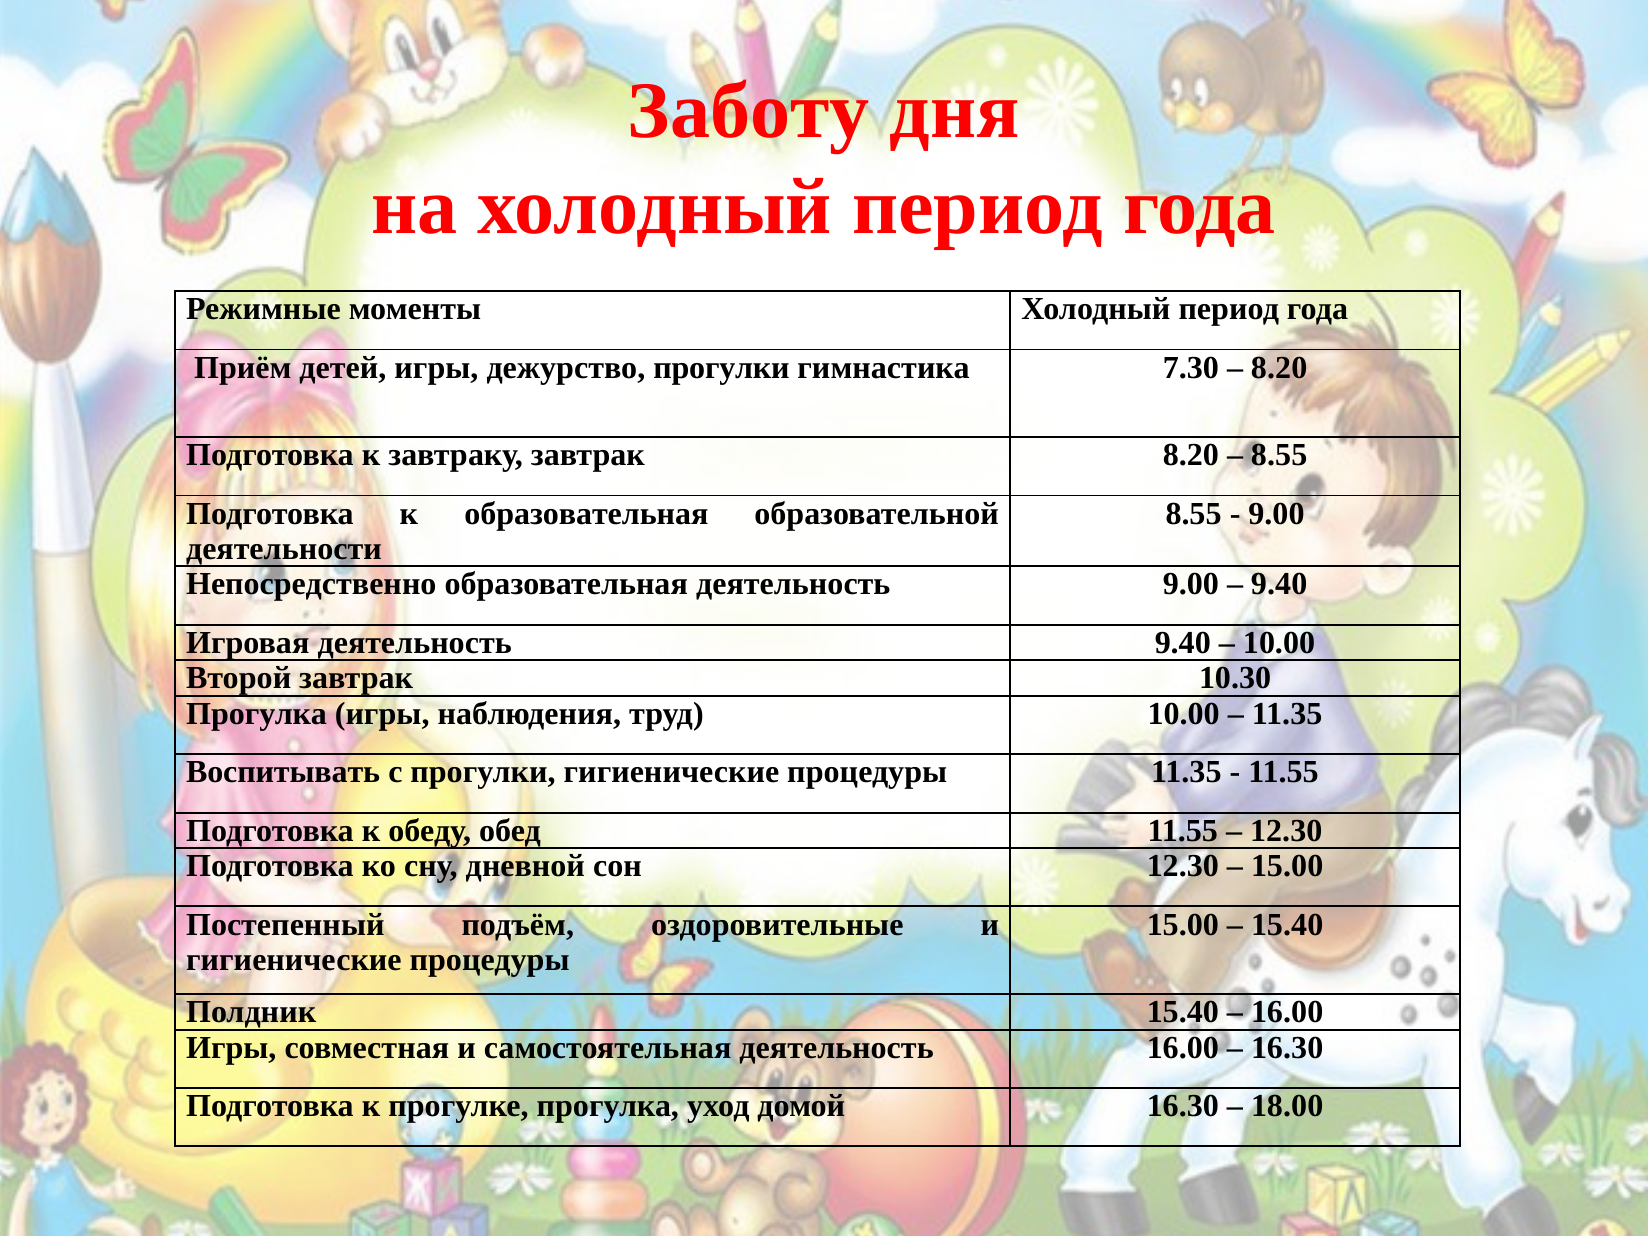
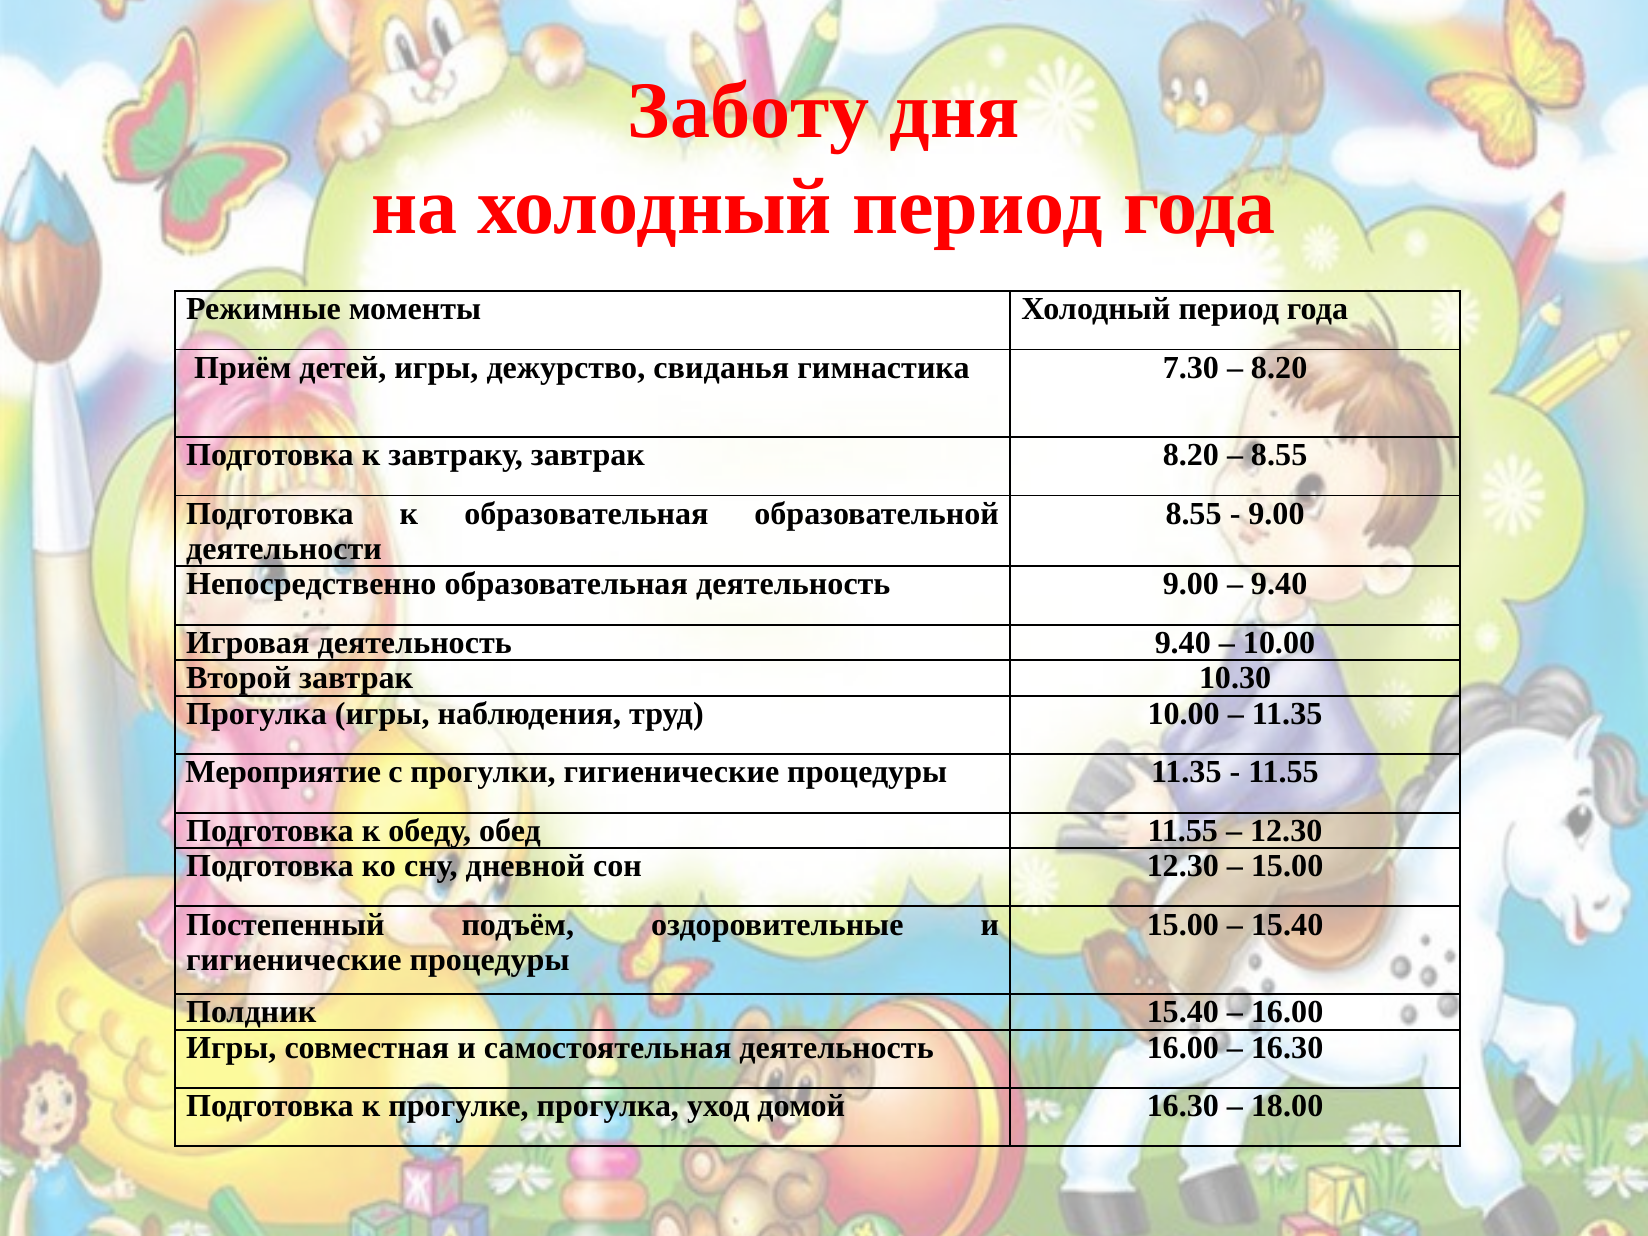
дежурство прогулки: прогулки -> свиданья
Воспитывать: Воспитывать -> Мероприятие
